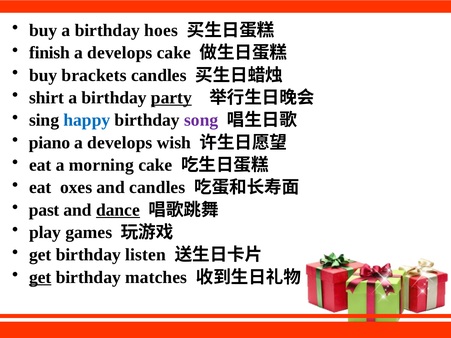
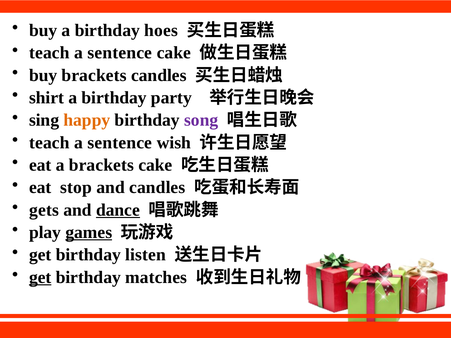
finish at (50, 53): finish -> teach
develops at (120, 53): develops -> sentence
party underline: present -> none
happy colour: blue -> orange
piano at (50, 143): piano -> teach
develops at (120, 143): develops -> sentence
a morning: morning -> brackets
oxes: oxes -> stop
past: past -> gets
games underline: none -> present
